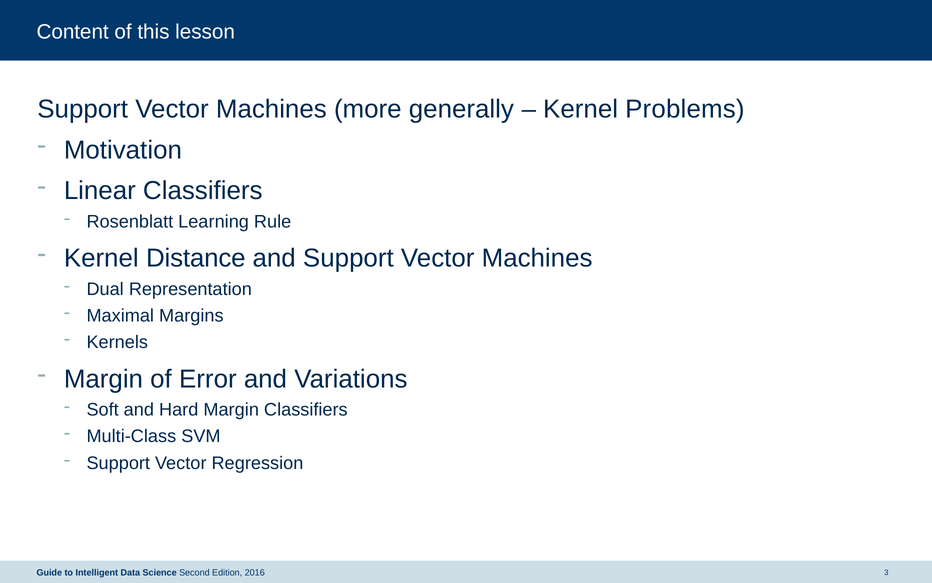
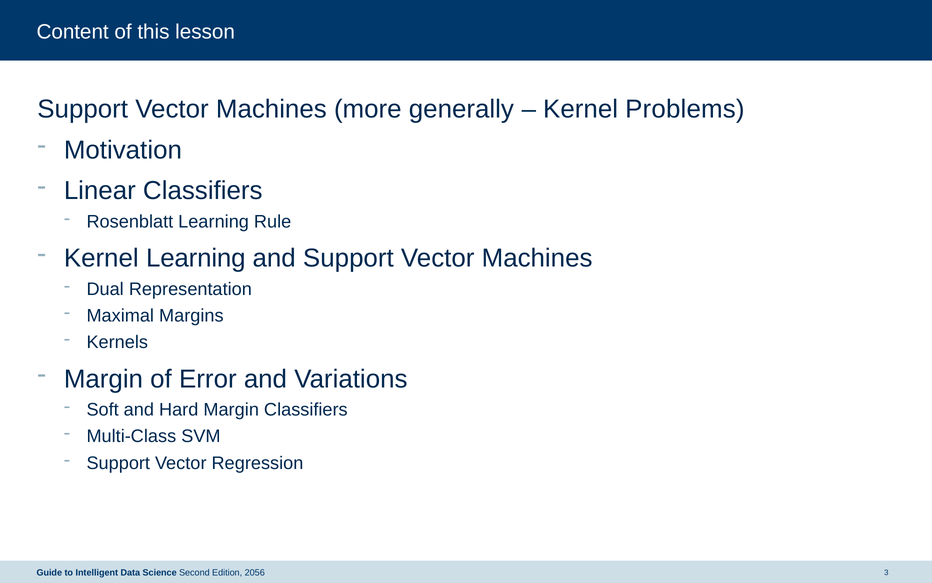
Kernel Distance: Distance -> Learning
2016: 2016 -> 2056
